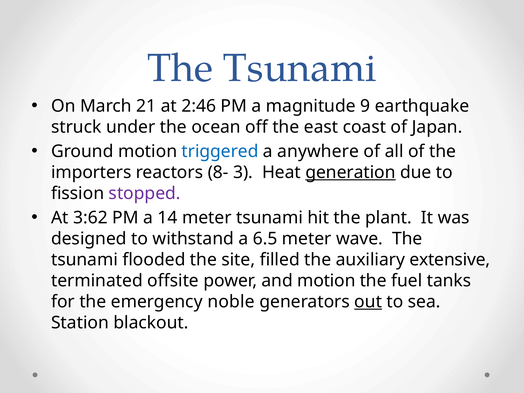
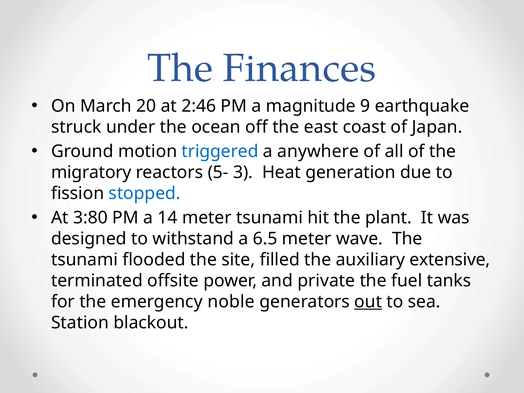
Tsunami at (300, 68): Tsunami -> Finances
21: 21 -> 20
importers: importers -> migratory
8-: 8- -> 5-
generation underline: present -> none
stopped colour: purple -> blue
3:62: 3:62 -> 3:80
and motion: motion -> private
